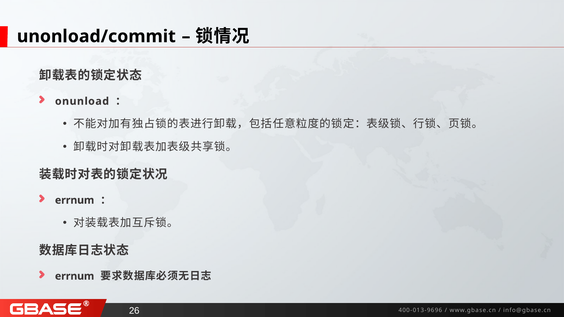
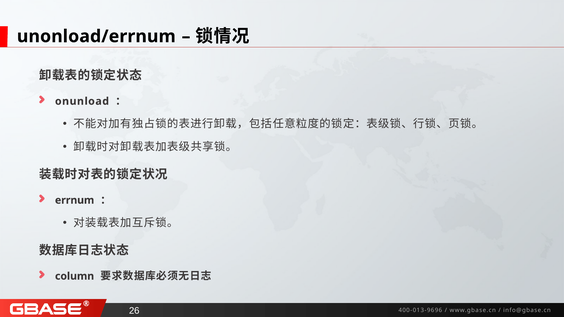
unonload/commit: unonload/commit -> unonload/errnum
errnum at (75, 276): errnum -> column
